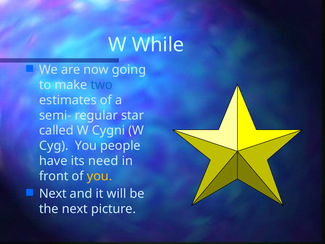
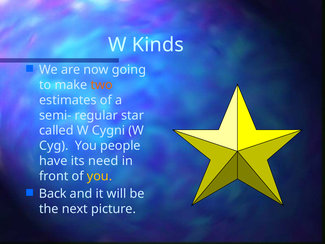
While: While -> Kinds
two colour: blue -> orange
Next at (53, 194): Next -> Back
